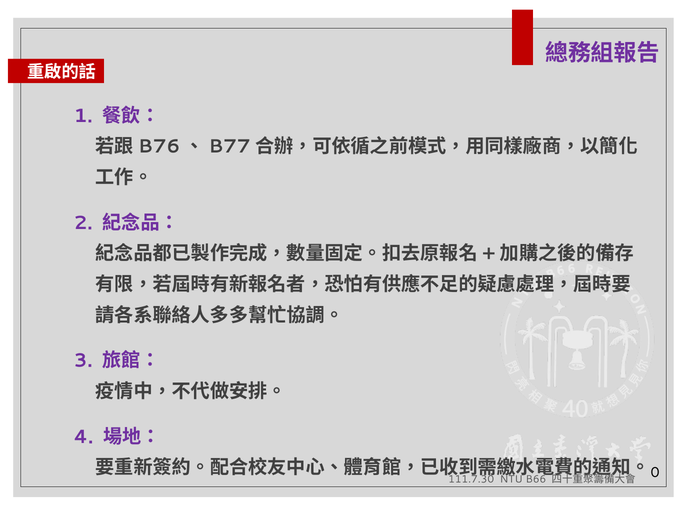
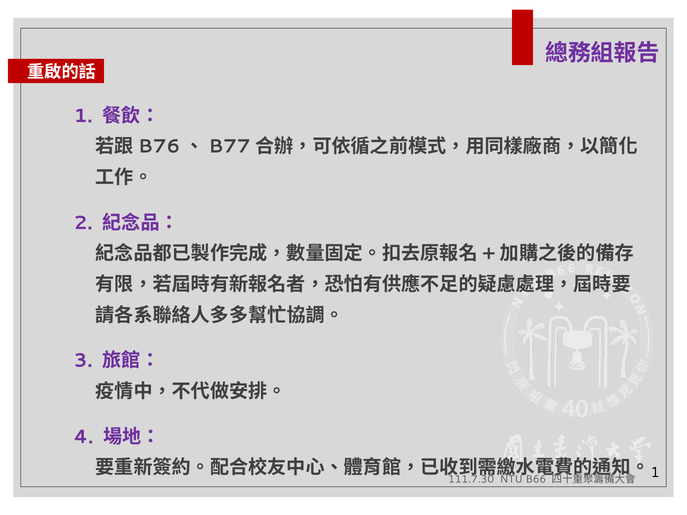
0 at (655, 473): 0 -> 1
